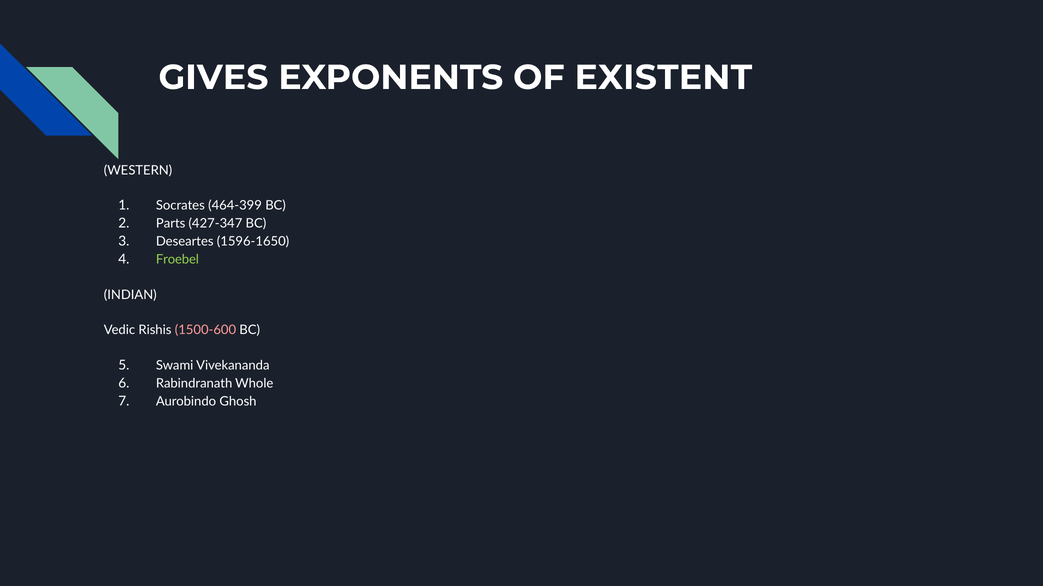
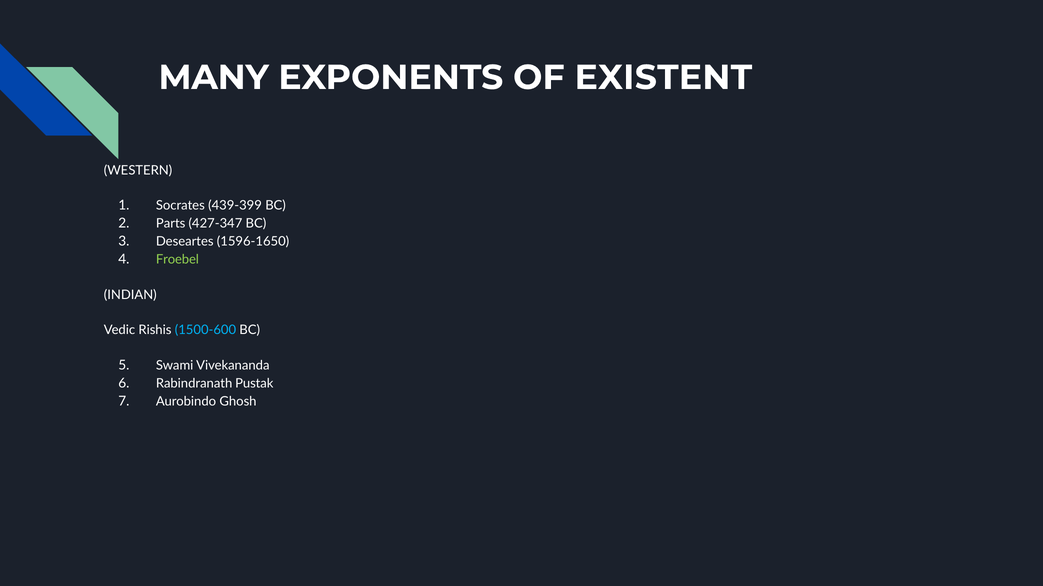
GIVES: GIVES -> MANY
464-399: 464-399 -> 439-399
1500-600 colour: pink -> light blue
Whole: Whole -> Pustak
